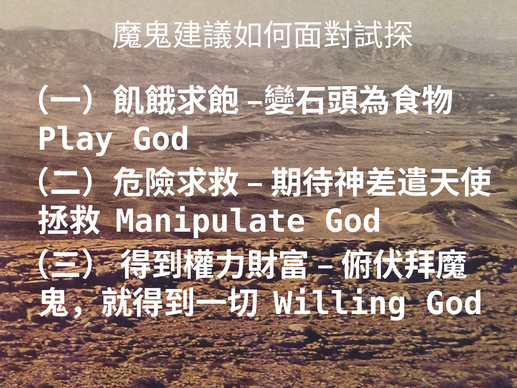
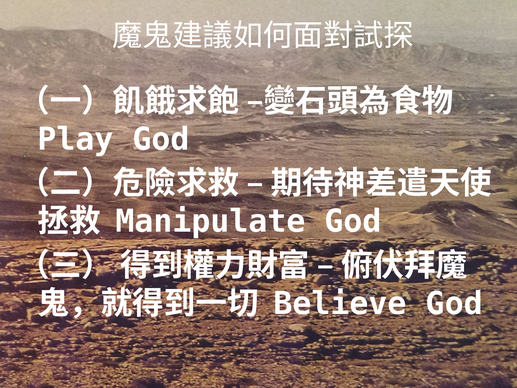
Willing: Willing -> Believe
